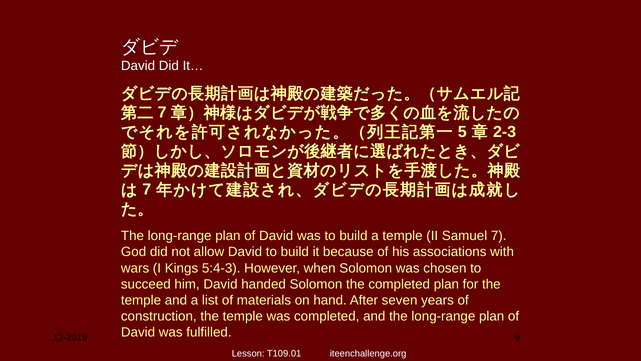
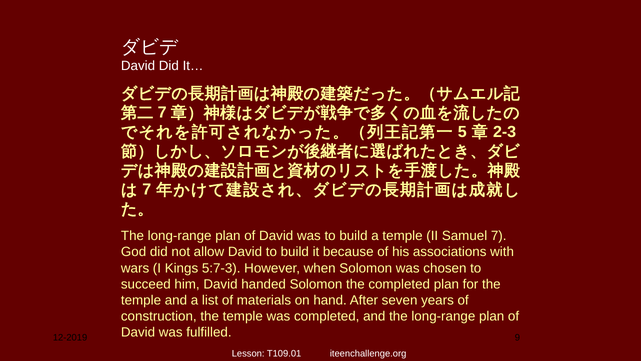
5:4-3: 5:4-3 -> 5:7-3
